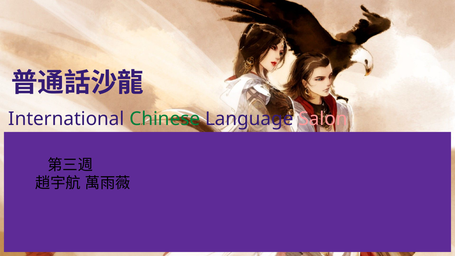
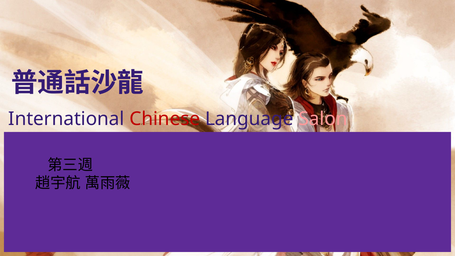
Chinese colour: green -> red
